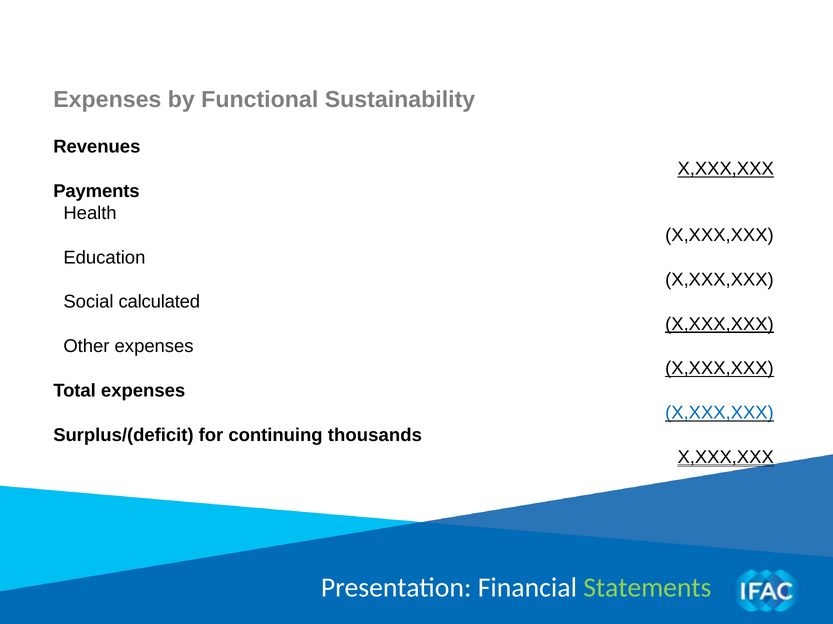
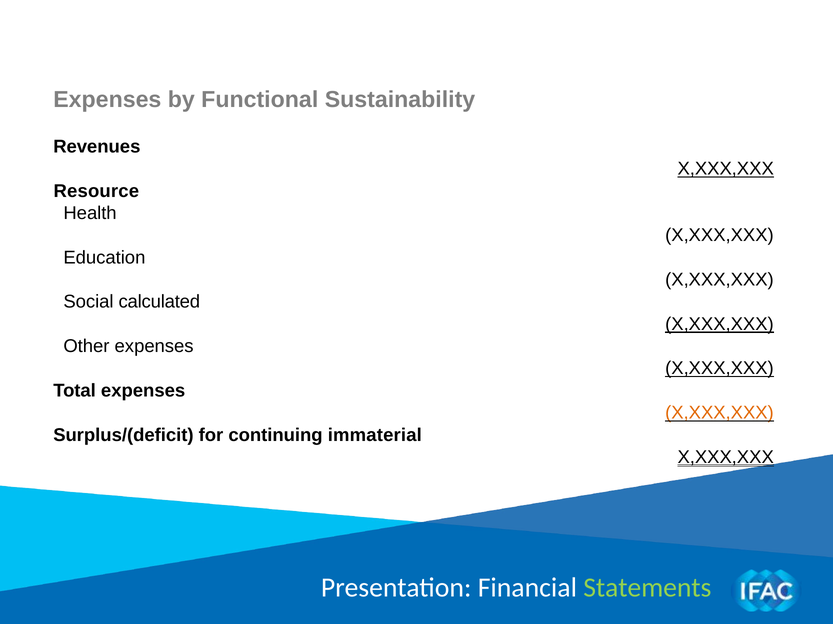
Payments: Payments -> Resource
X,XXX,XXX at (719, 413) colour: blue -> orange
thousands: thousands -> immaterial
